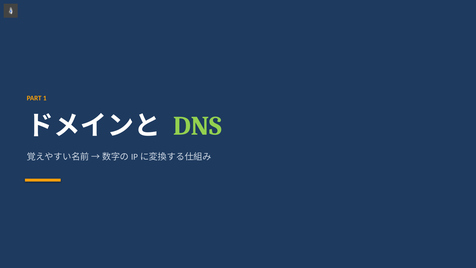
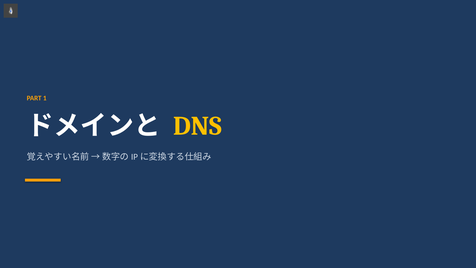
DNS colour: light green -> yellow
